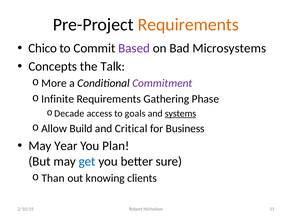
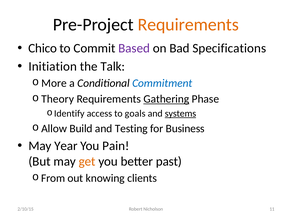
Microsystems: Microsystems -> Specifications
Concepts: Concepts -> Initiation
Commitment colour: purple -> blue
Infinite: Infinite -> Theory
Gathering underline: none -> present
Decade: Decade -> Identify
Critical: Critical -> Testing
Plan: Plan -> Pain
get colour: blue -> orange
sure: sure -> past
Than: Than -> From
